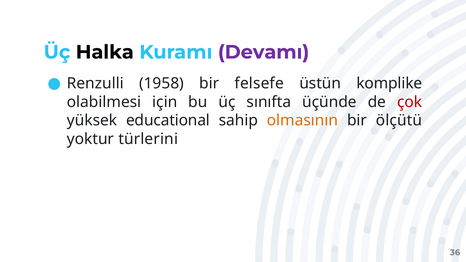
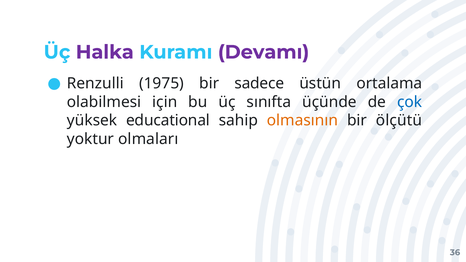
Halka colour: black -> purple
1958: 1958 -> 1975
felsefe: felsefe -> sadece
komplike: komplike -> ortalama
çok colour: red -> blue
türlerini: türlerini -> olmaları
